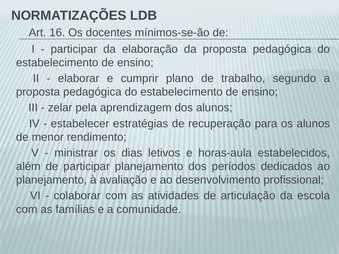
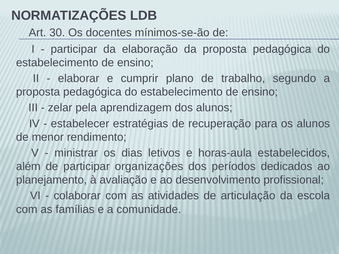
16: 16 -> 30
participar planejamento: planejamento -> organizações
